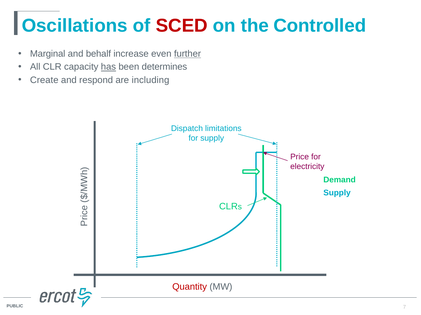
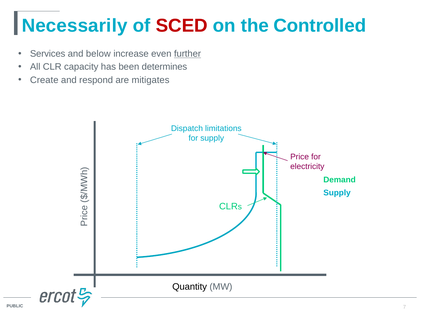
Oscillations: Oscillations -> Necessarily
Marginal: Marginal -> Services
behalf: behalf -> below
has underline: present -> none
including: including -> mitigates
Quantity colour: red -> black
